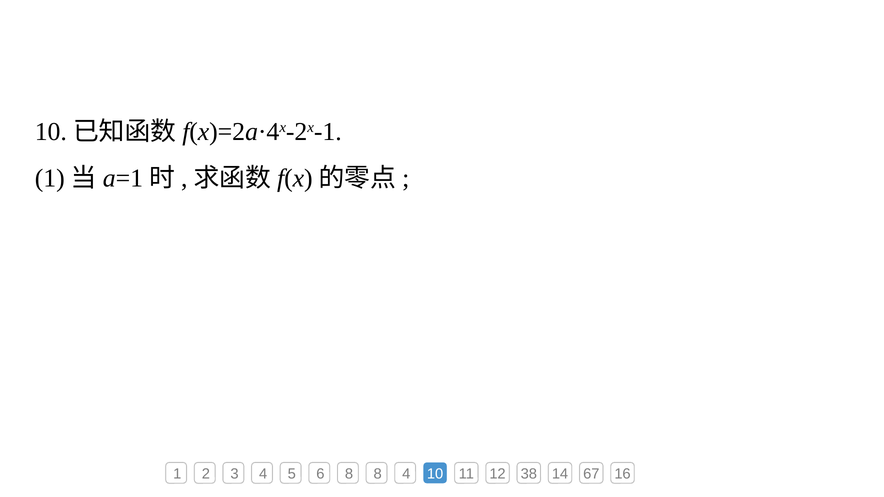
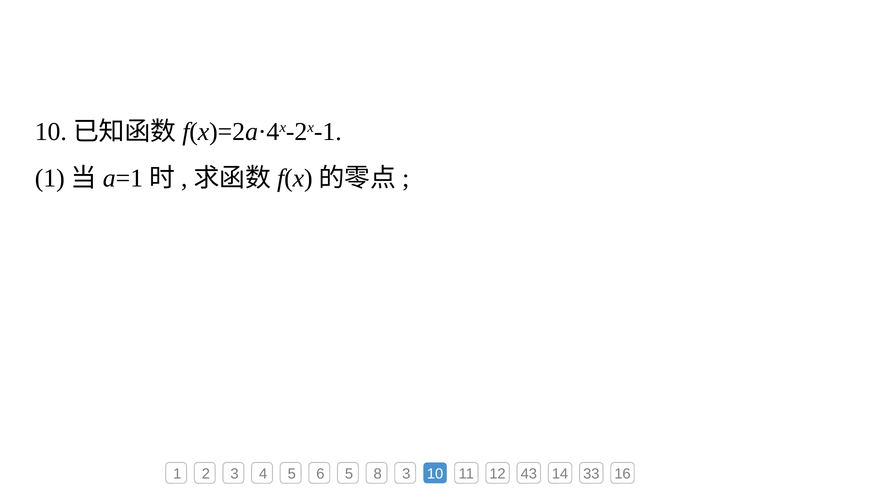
6 8: 8 -> 5
8 4: 4 -> 3
38: 38 -> 43
67: 67 -> 33
